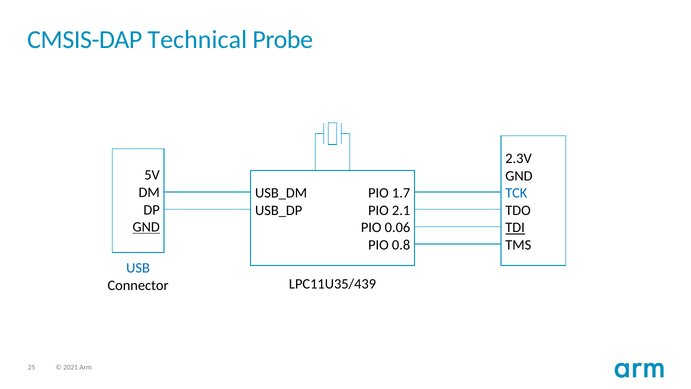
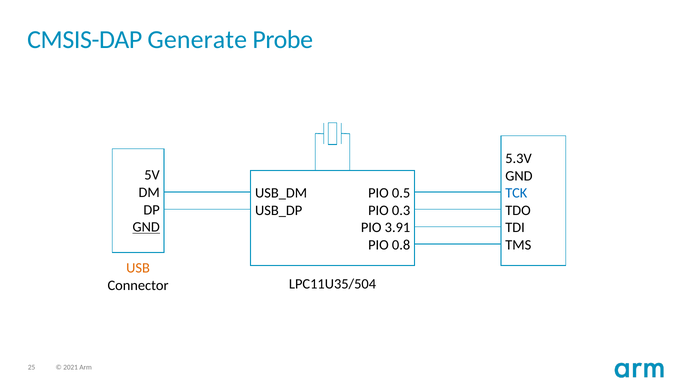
Technical: Technical -> Generate
2.3V: 2.3V -> 5.3V
1.7: 1.7 -> 0.5
2.1: 2.1 -> 0.3
0.06: 0.06 -> 3.91
TDI underline: present -> none
USB colour: blue -> orange
LPC11U35/439: LPC11U35/439 -> LPC11U35/504
